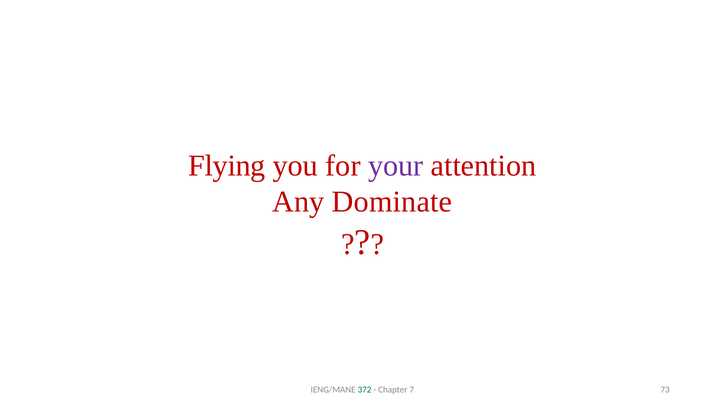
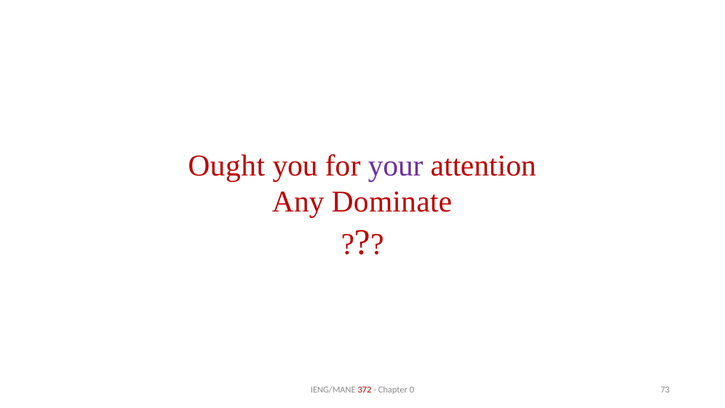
Flying: Flying -> Ought
372 colour: green -> red
7: 7 -> 0
